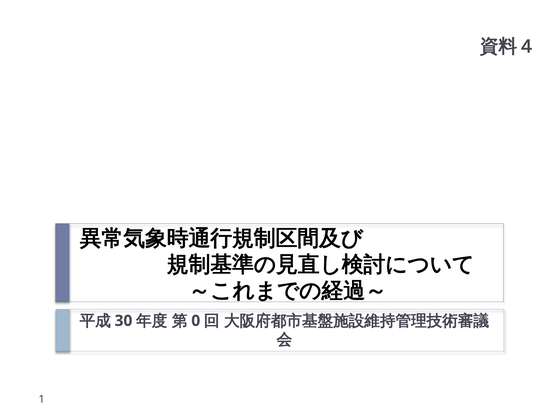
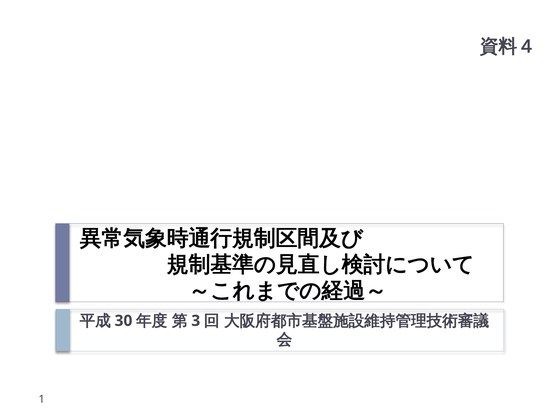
0: 0 -> 3
